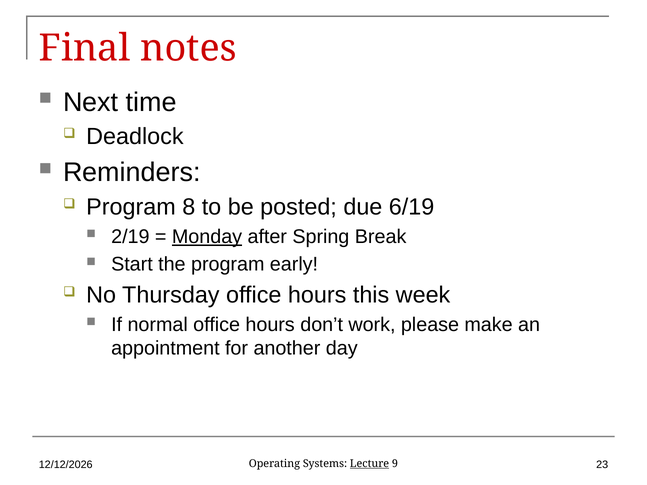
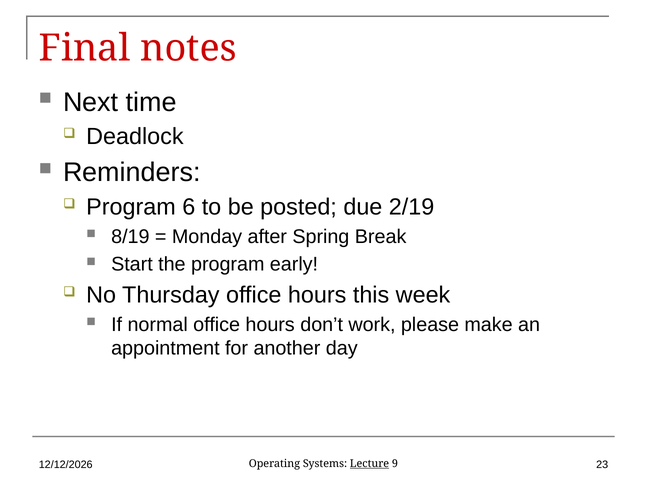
8: 8 -> 6
6/19: 6/19 -> 2/19
2/19: 2/19 -> 8/19
Monday underline: present -> none
